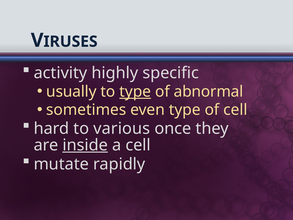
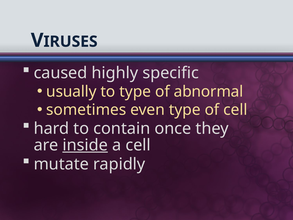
activity: activity -> caused
type at (135, 92) underline: present -> none
various: various -> contain
